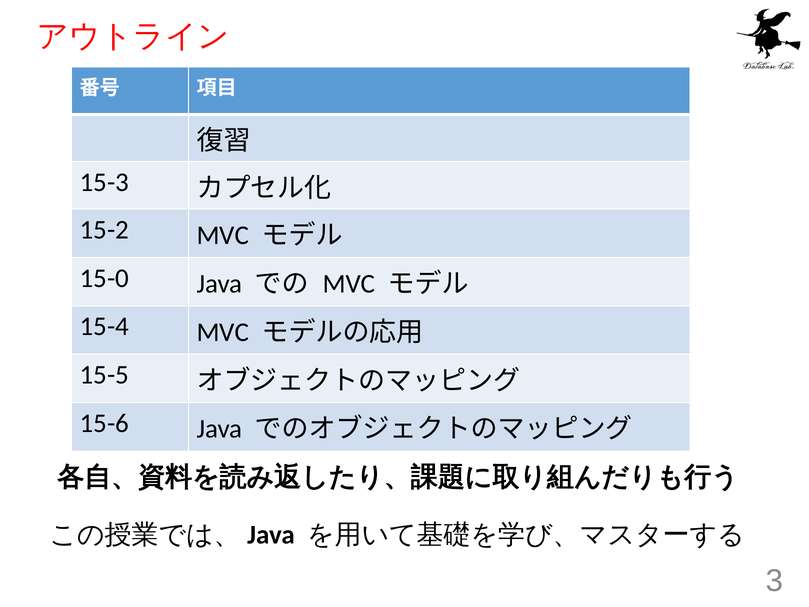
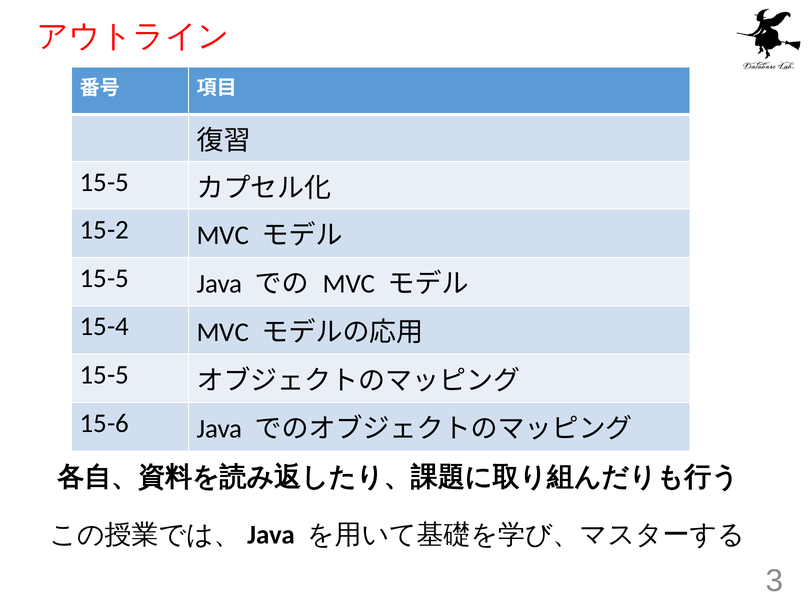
15-3 at (104, 182): 15-3 -> 15-5
15-0 at (104, 278): 15-0 -> 15-5
